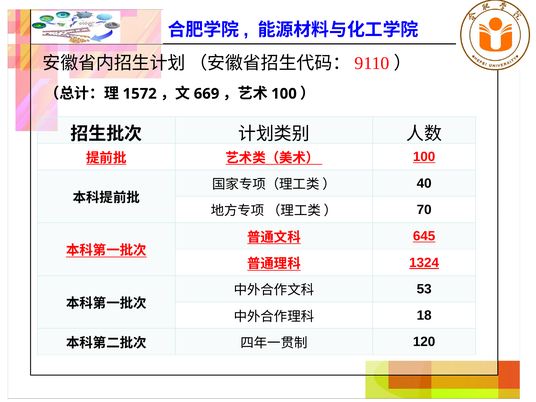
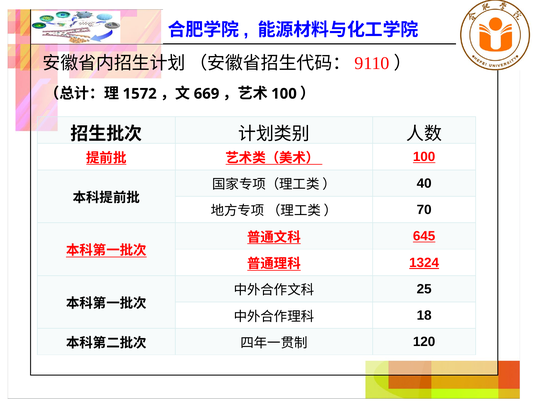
53: 53 -> 25
